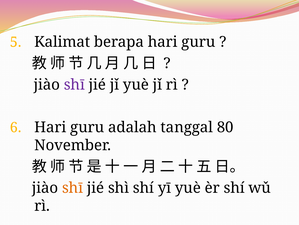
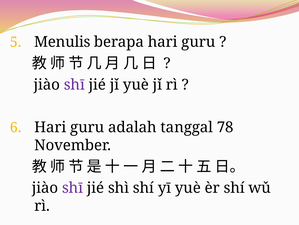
Kalimat: Kalimat -> Menulis
80: 80 -> 78
shī at (73, 187) colour: orange -> purple
